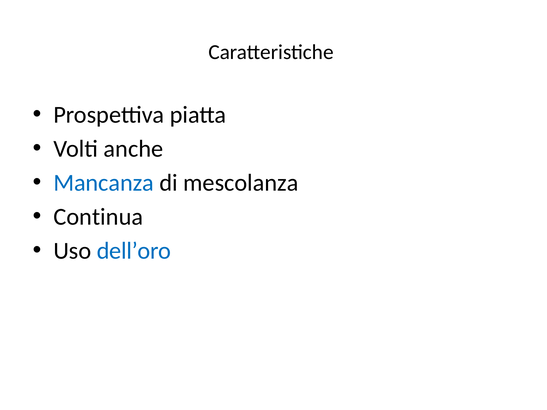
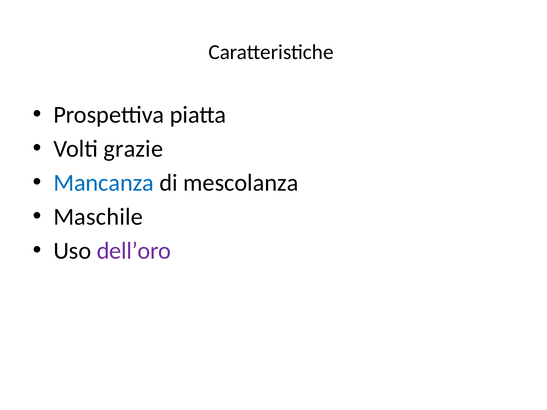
anche: anche -> grazie
Continua: Continua -> Maschile
dell’oro colour: blue -> purple
